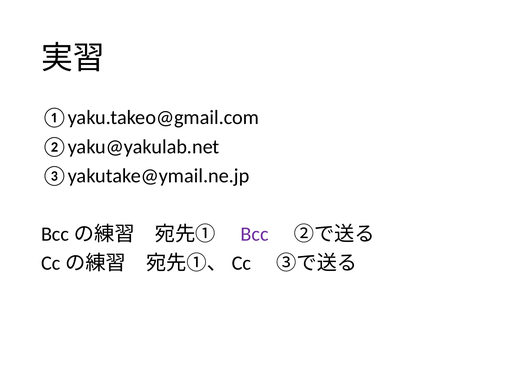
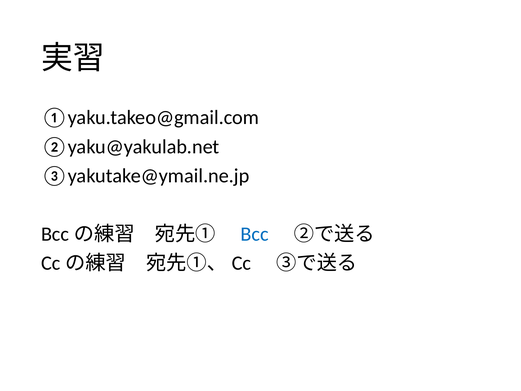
Bcc colour: purple -> blue
